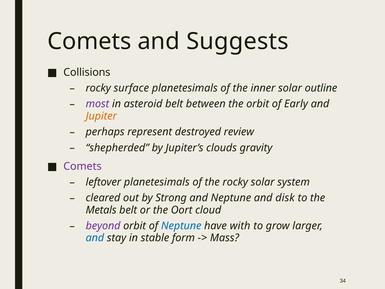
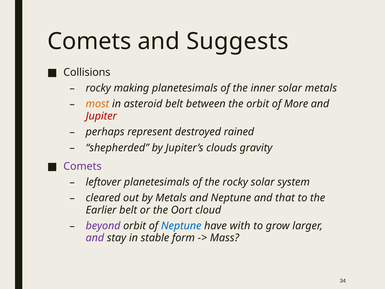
surface: surface -> making
solar outline: outline -> metals
most colour: purple -> orange
Early: Early -> More
Jupiter colour: orange -> red
review: review -> rained
by Strong: Strong -> Metals
disk: disk -> that
Metals: Metals -> Earlier
and at (95, 238) colour: blue -> purple
